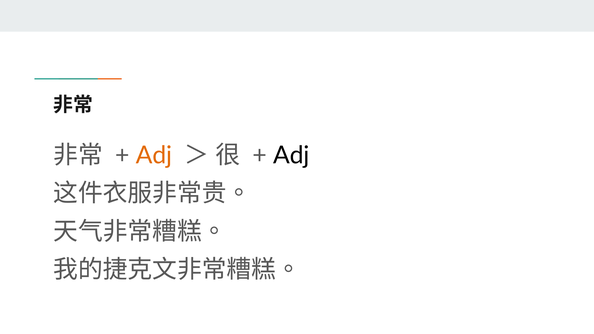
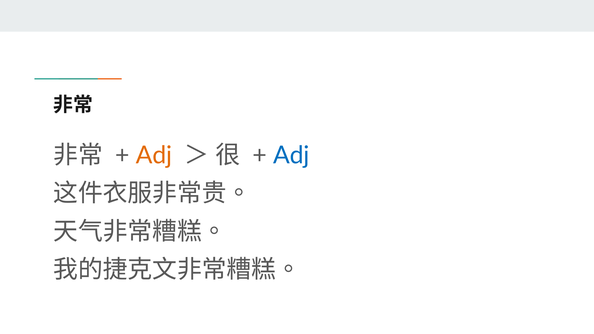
Adj at (291, 155) colour: black -> blue
